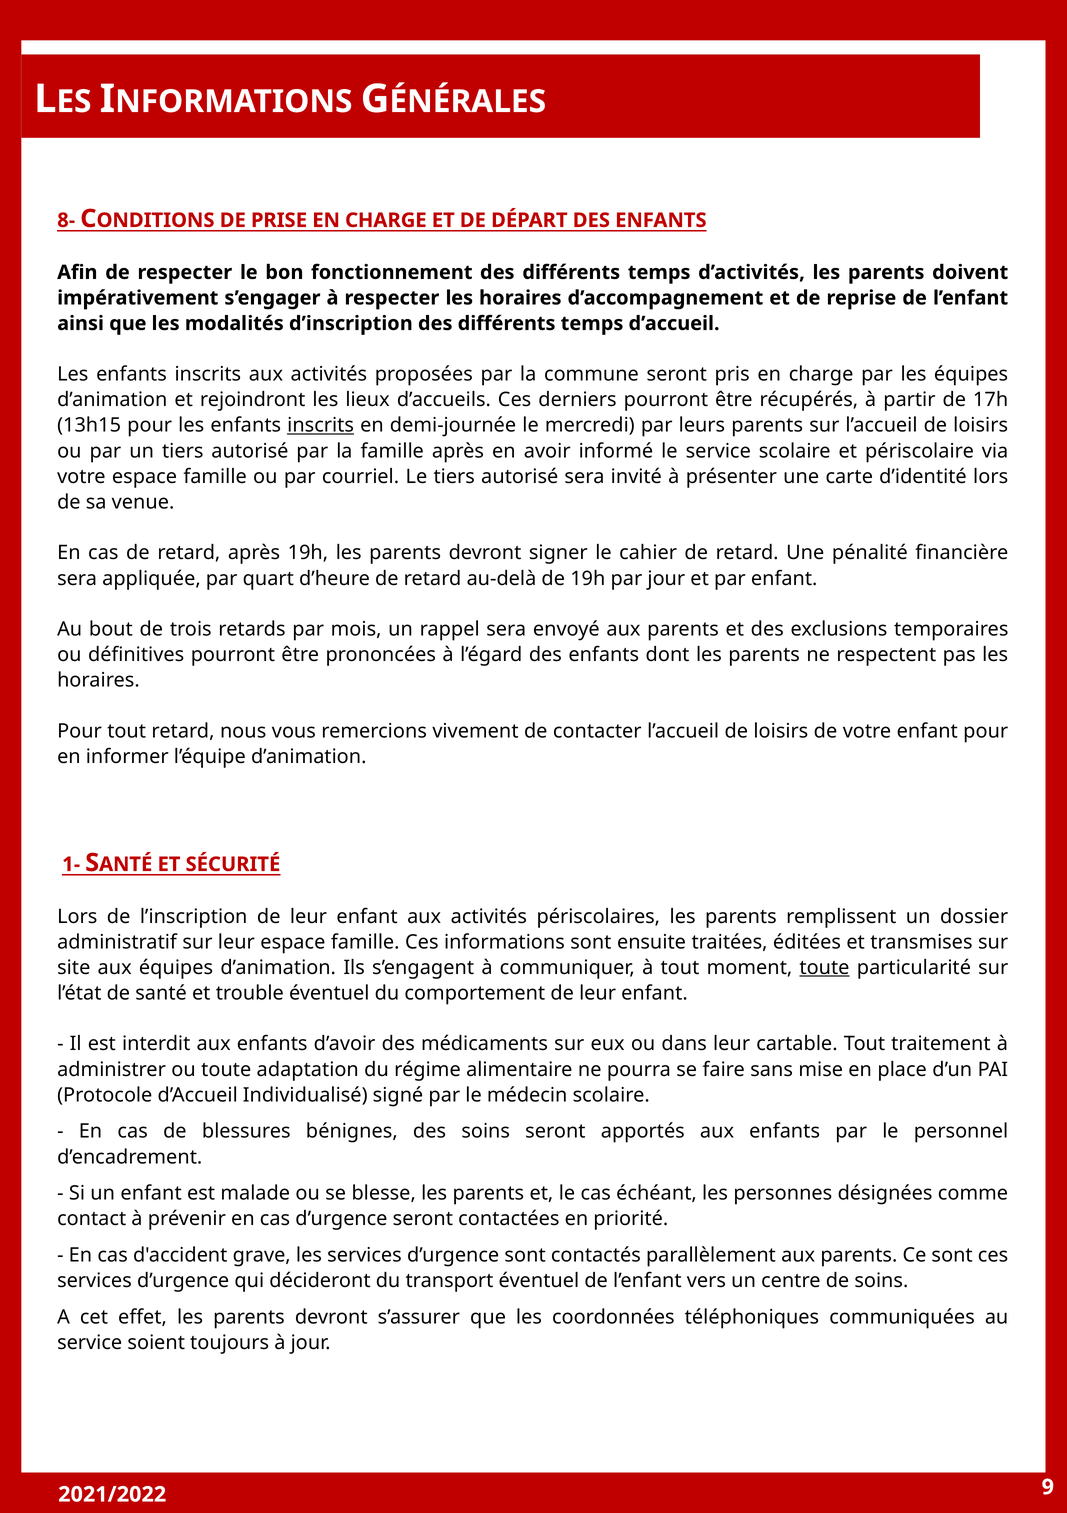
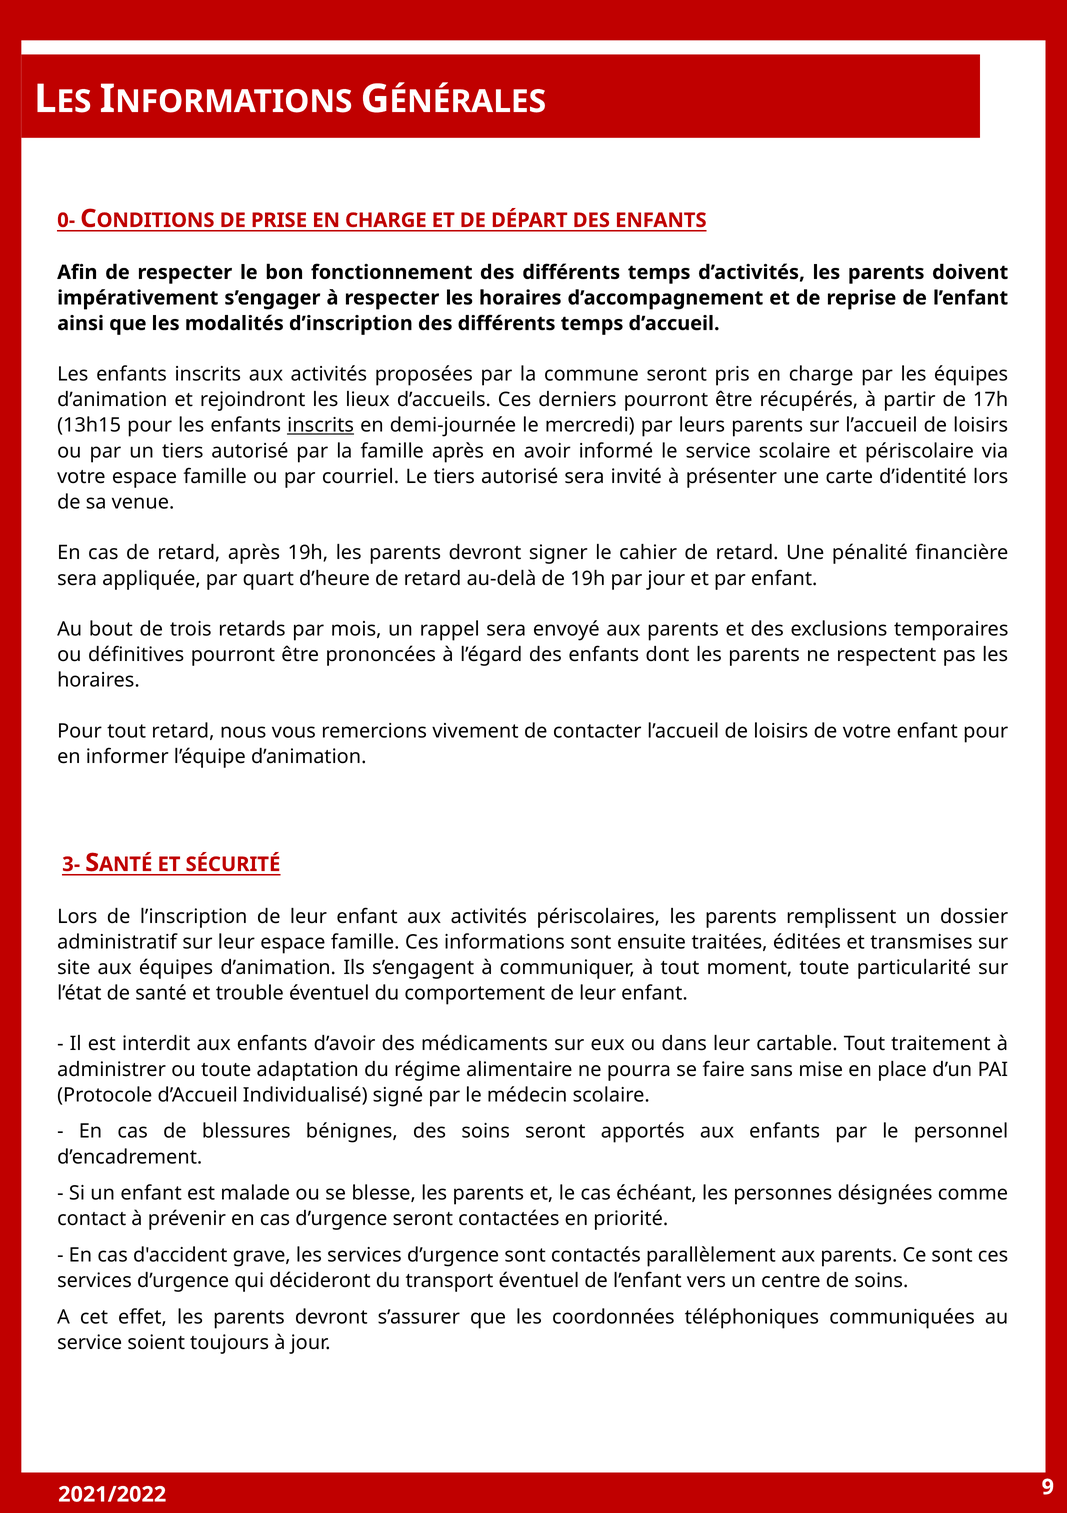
8-: 8- -> 0-
1-: 1- -> 3-
toute at (824, 968) underline: present -> none
